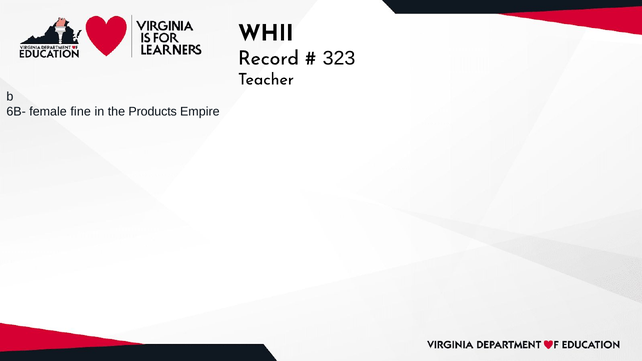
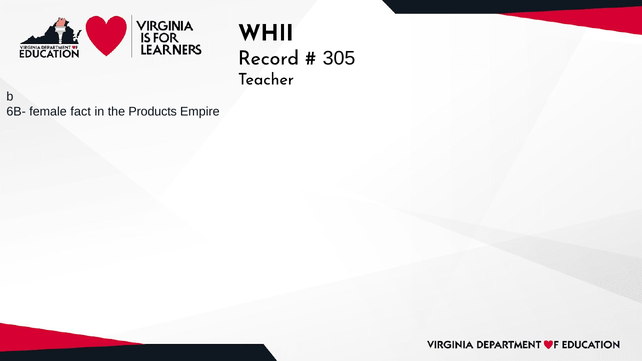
323: 323 -> 305
fine: fine -> fact
